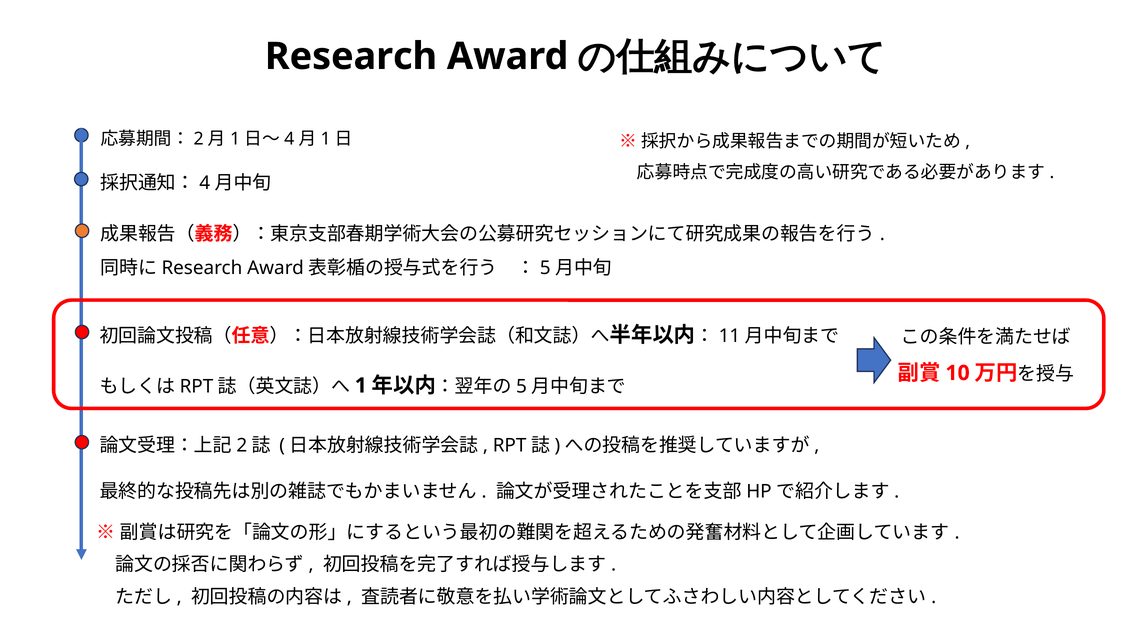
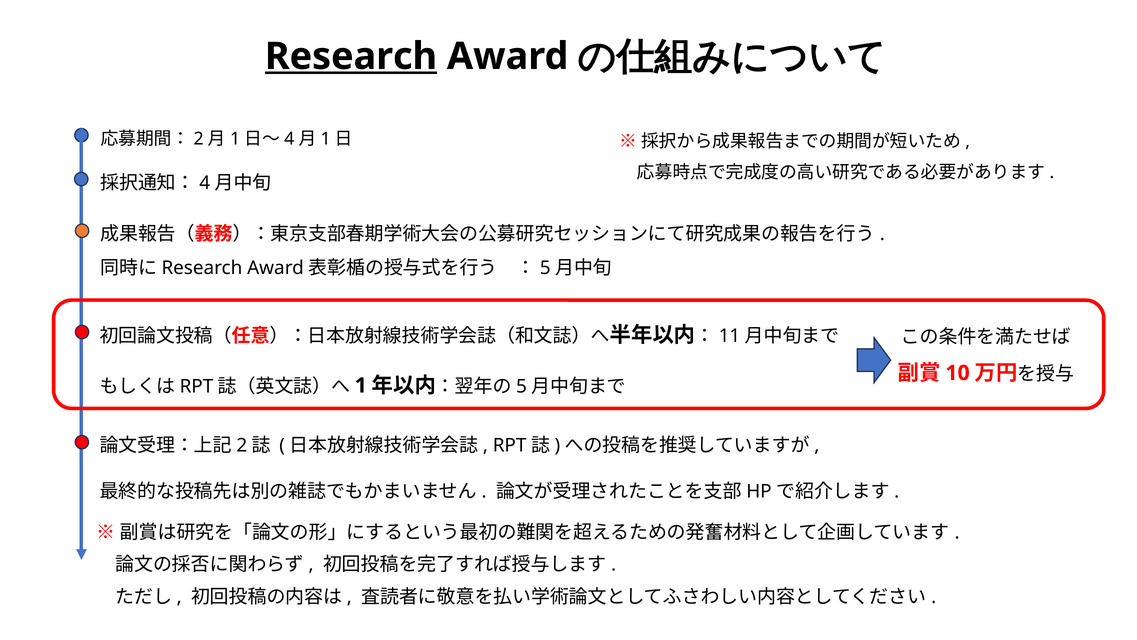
Research underline: none -> present
